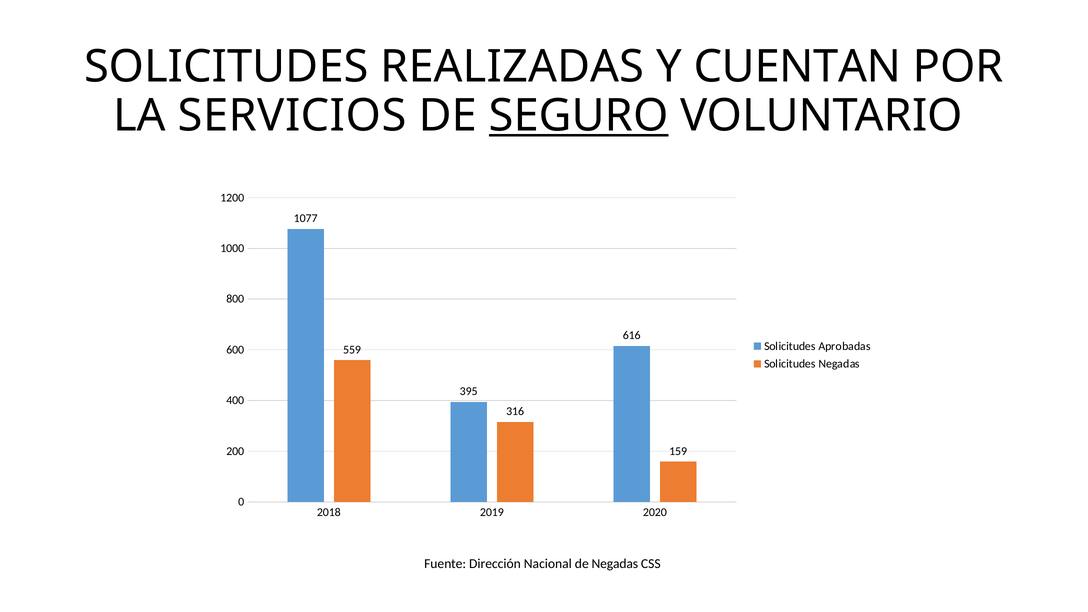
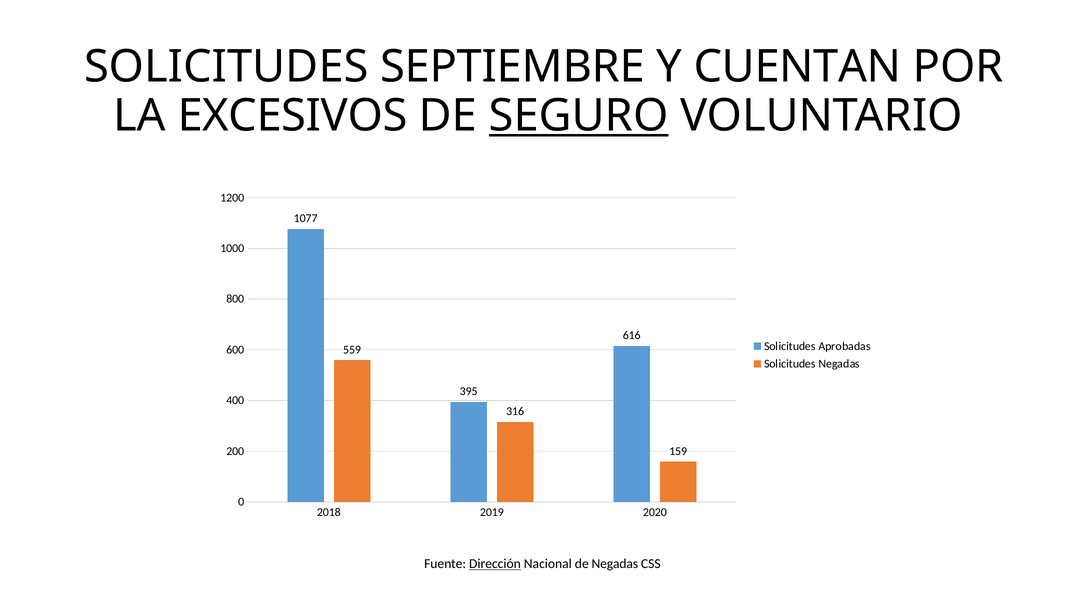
REALIZADAS: REALIZADAS -> SEPTIEMBRE
SERVICIOS: SERVICIOS -> EXCESIVOS
Dirección underline: none -> present
